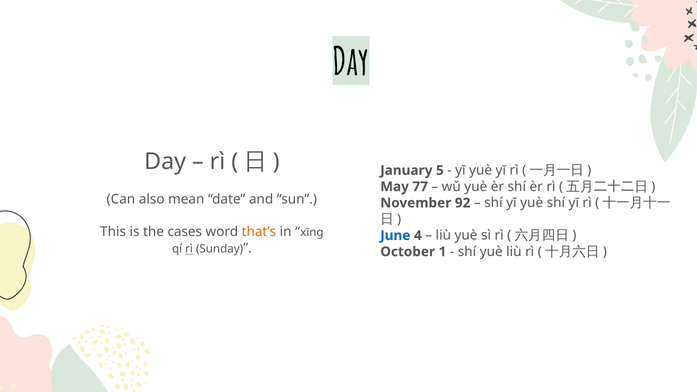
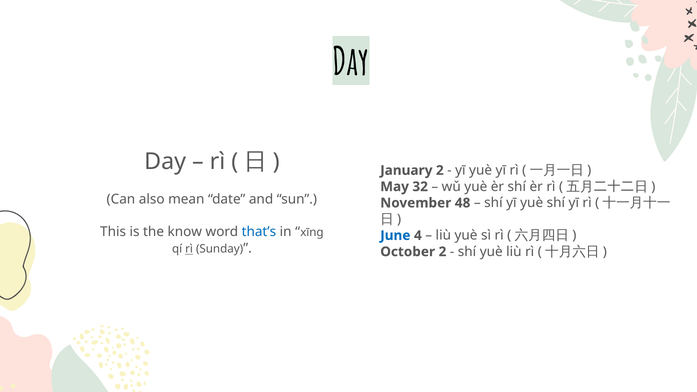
January 5: 5 -> 2
77: 77 -> 32
92: 92 -> 48
cases: cases -> know
that’s colour: orange -> blue
October 1: 1 -> 2
